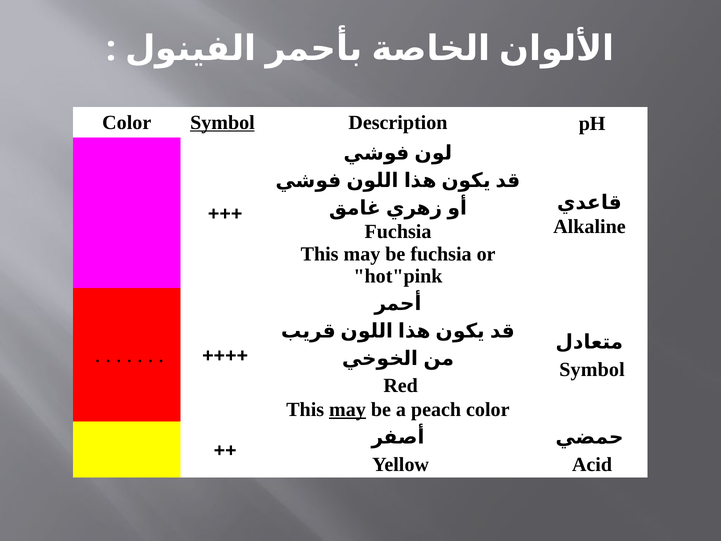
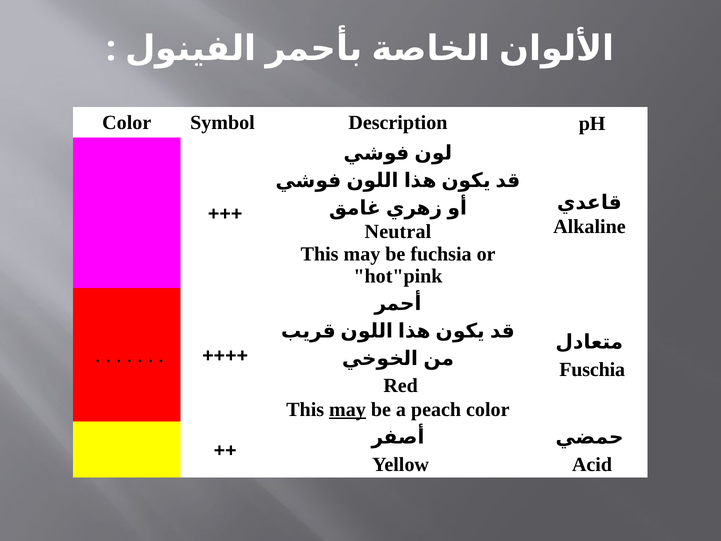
Symbol at (222, 122) underline: present -> none
Fuchsia at (398, 232): Fuchsia -> Neutral
Symbol at (592, 369): Symbol -> Fuschia
